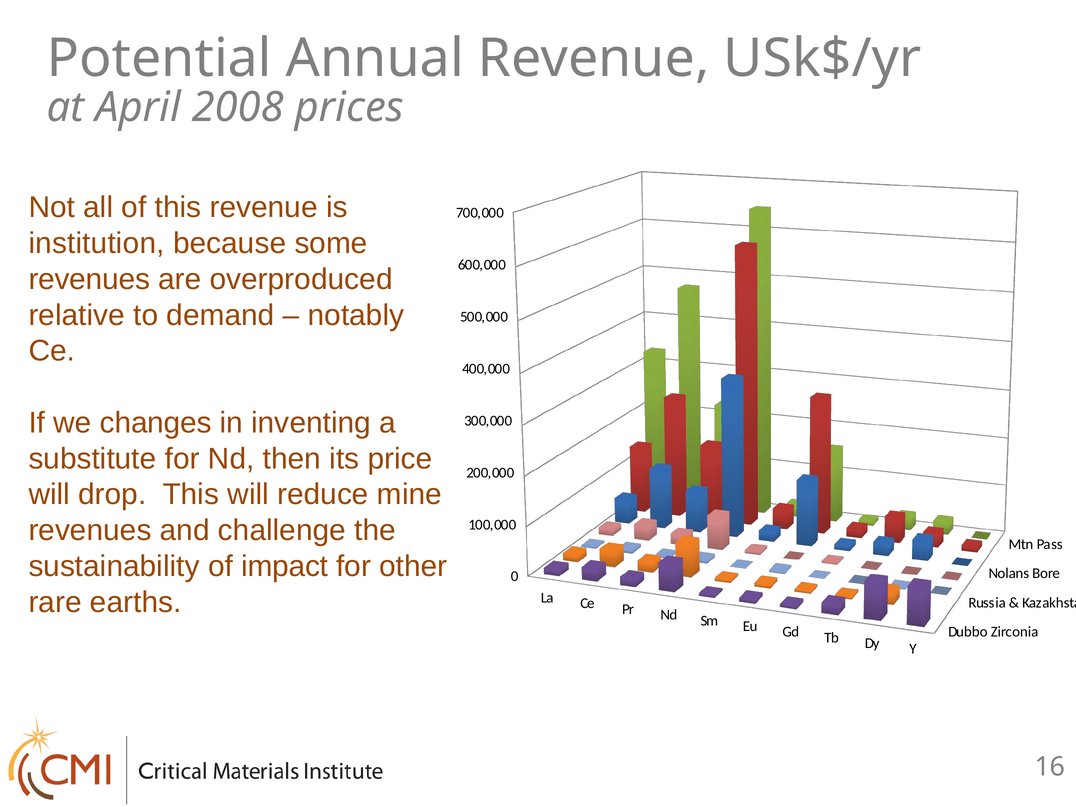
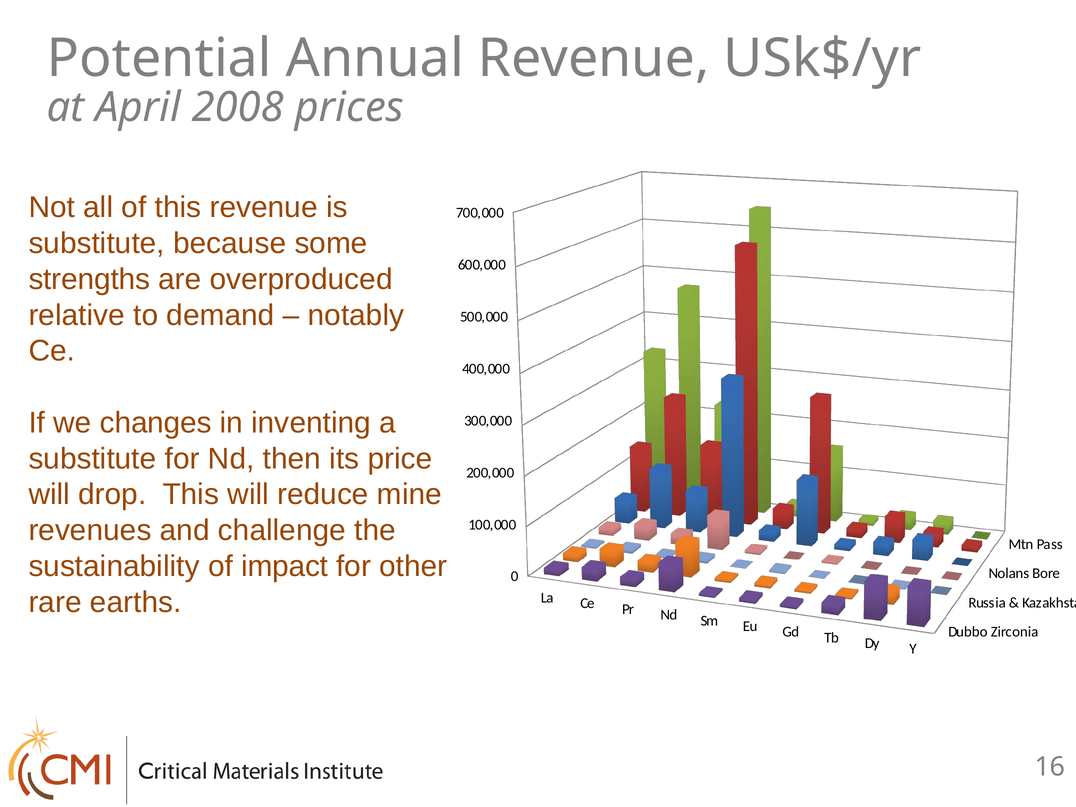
institution at (97, 243): institution -> substitute
revenues at (89, 279): revenues -> strengths
